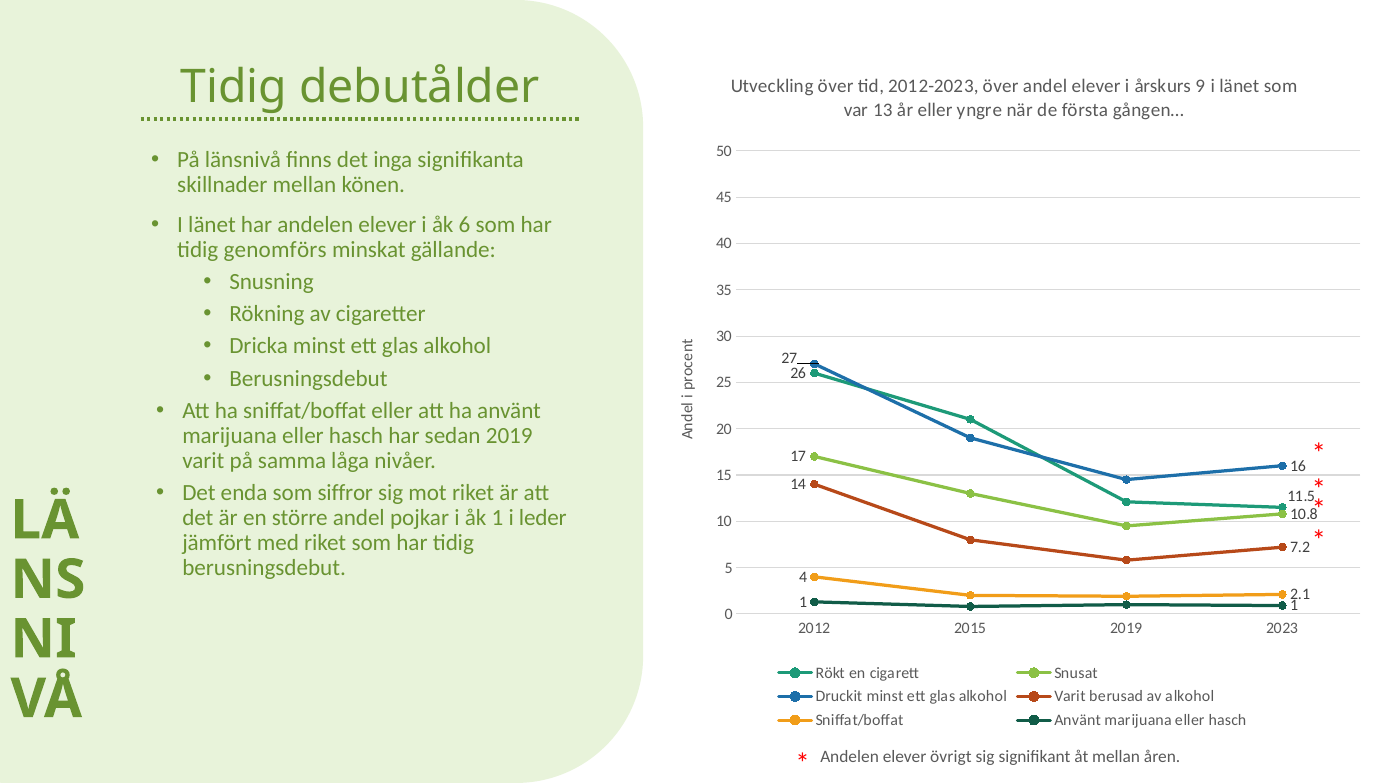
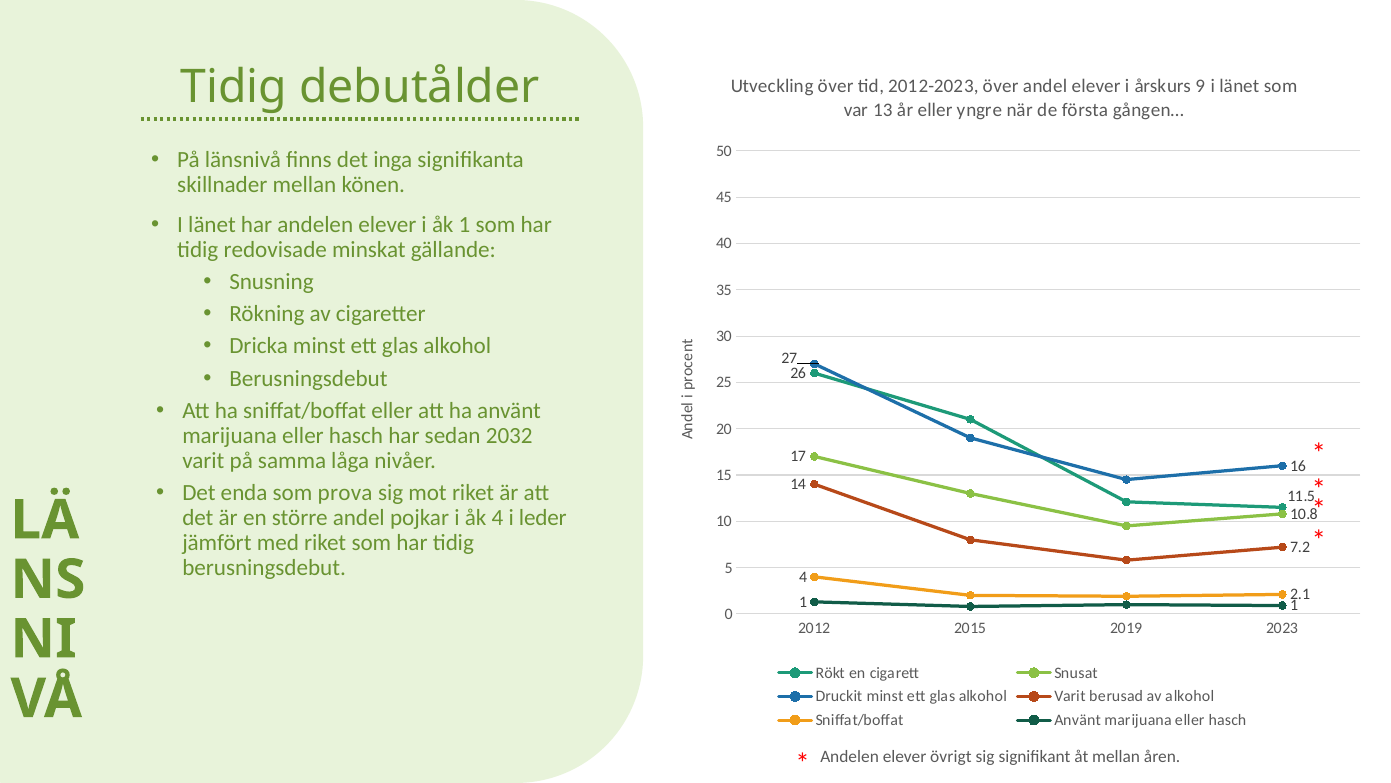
åk 6: 6 -> 1
genomförs: genomförs -> redovisade
sedan 2019: 2019 -> 2032
siffror: siffror -> prova
åk 1: 1 -> 4
